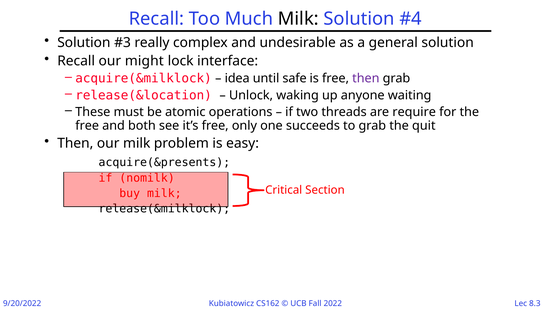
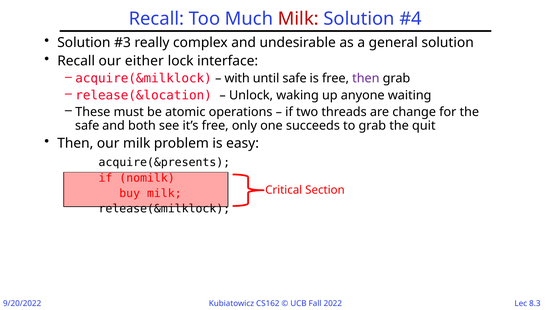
Milk at (298, 19) colour: black -> red
might: might -> either
idea: idea -> with
require: require -> change
free at (87, 126): free -> safe
